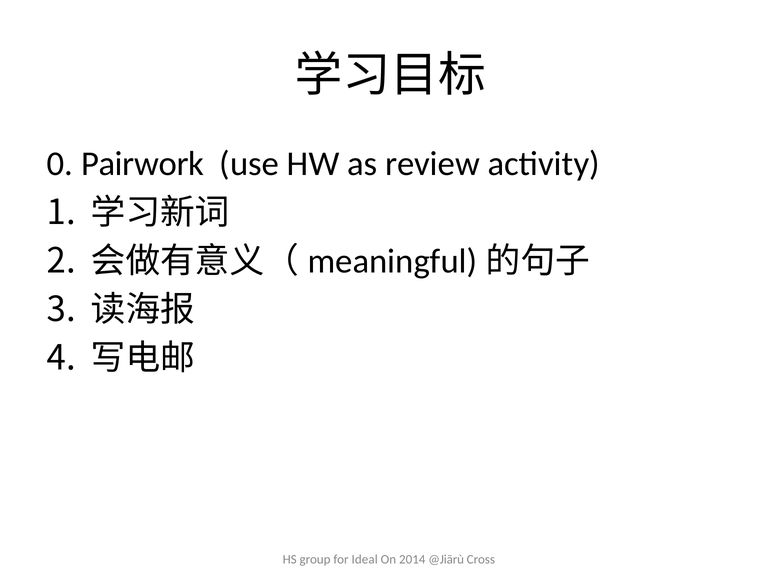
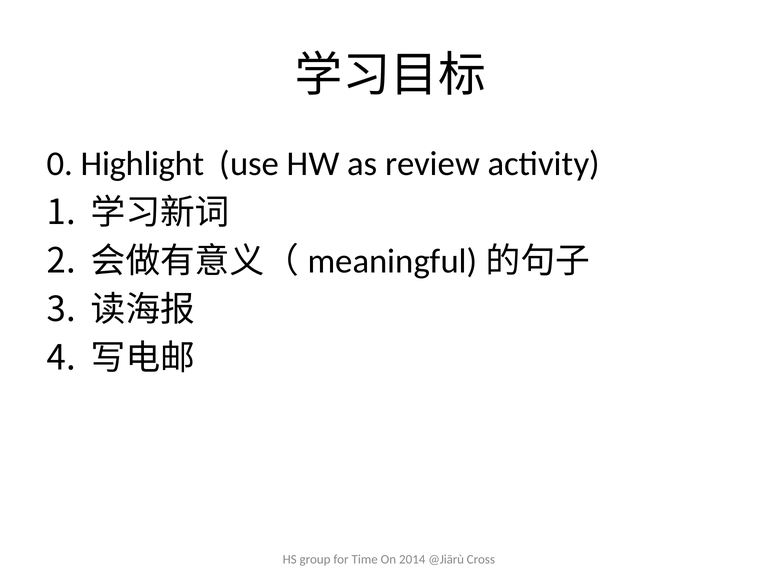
Pairwork: Pairwork -> Highlight
Ideal: Ideal -> Time
